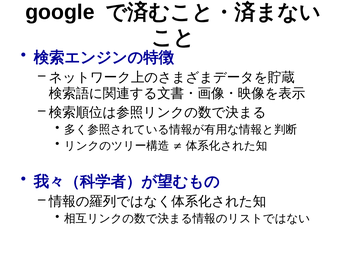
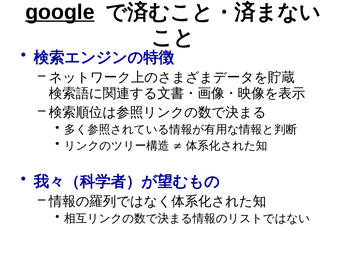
google underline: none -> present
